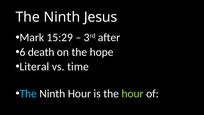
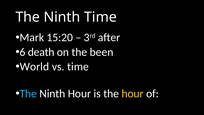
Ninth Jesus: Jesus -> Time
15:29: 15:29 -> 15:20
hope: hope -> been
Literal: Literal -> World
hour at (133, 93) colour: light green -> yellow
